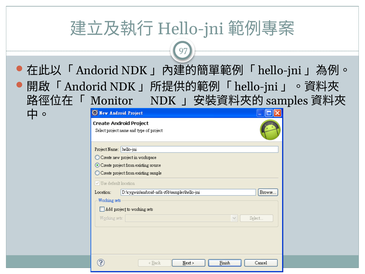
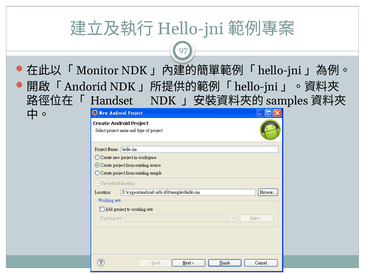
Andorid at (97, 70): Andorid -> Monitor
Monitor: Monitor -> Handset
